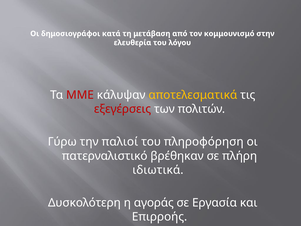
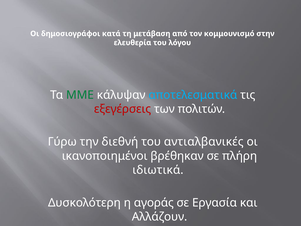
ΜΜΕ colour: red -> green
αποτελεσματικά colour: yellow -> light blue
παλιοί: παλιοί -> διεθνή
πληροφόρηση: πληροφόρηση -> αντιαλβανικές
πατερναλιστικό: πατερναλιστικό -> ικανοποιημένοι
Επιρροής: Επιρροής -> Αλλάζουν
